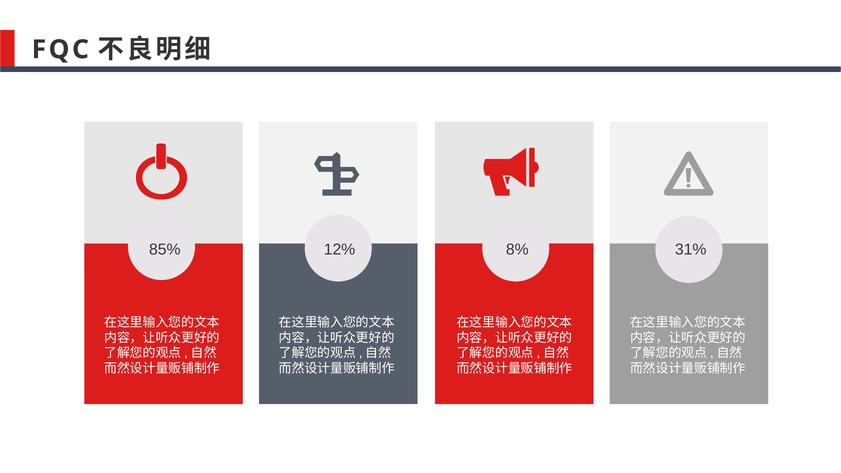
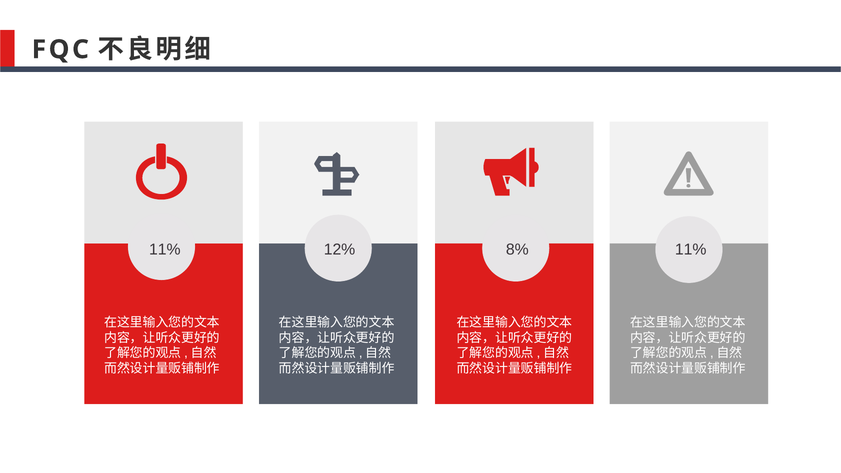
85% at (165, 250): 85% -> 11%
31% at (691, 250): 31% -> 11%
